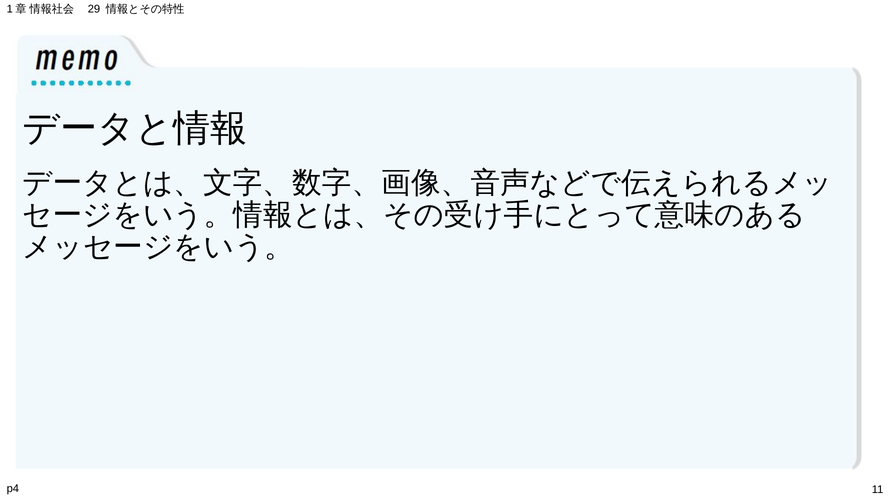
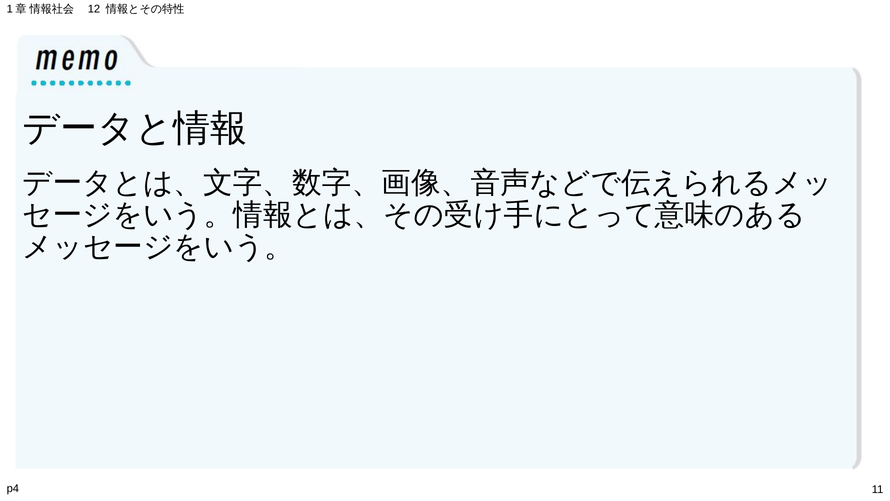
29: 29 -> 12
